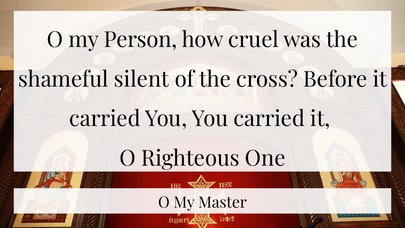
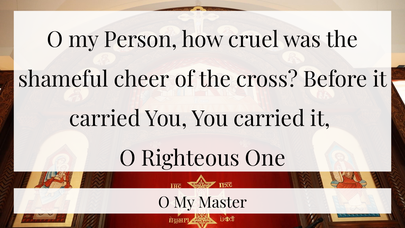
silent: silent -> cheer
